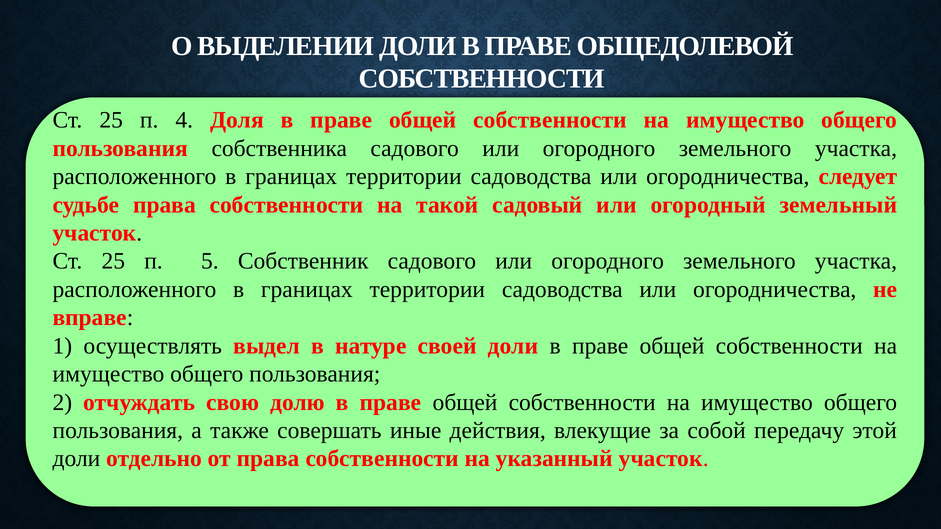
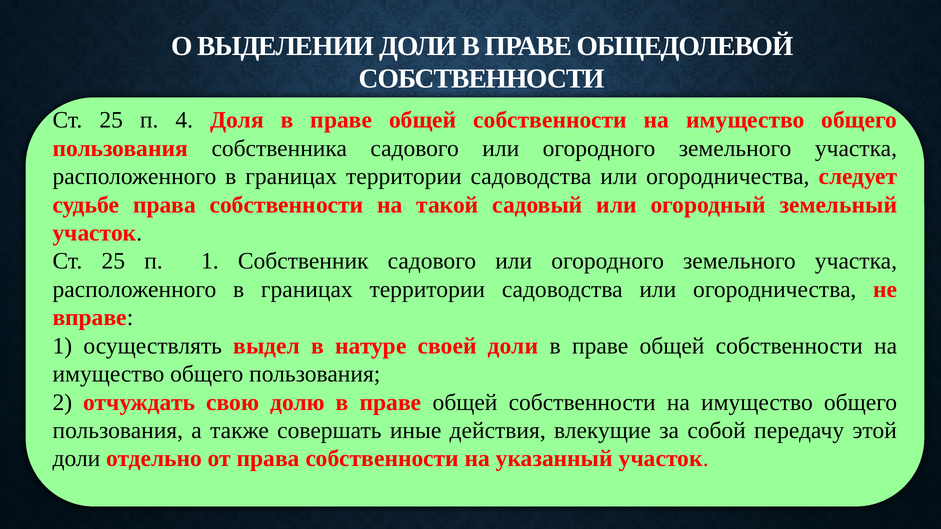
п 5: 5 -> 1
